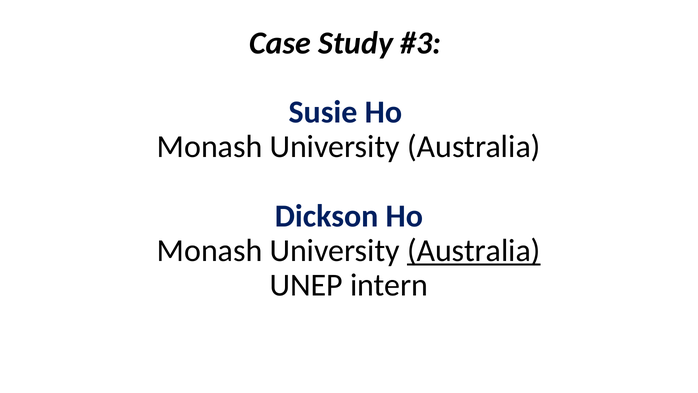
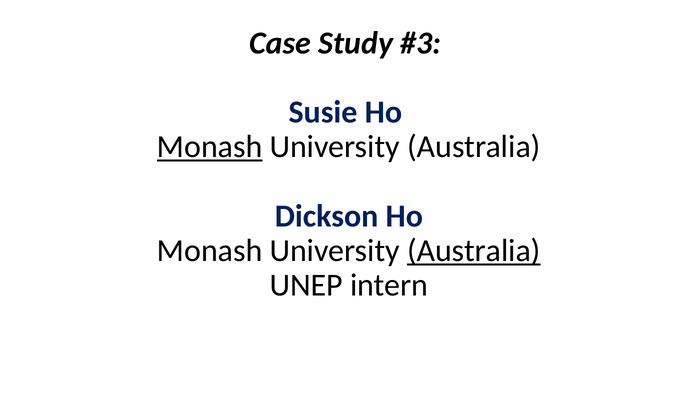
Monash at (210, 147) underline: none -> present
